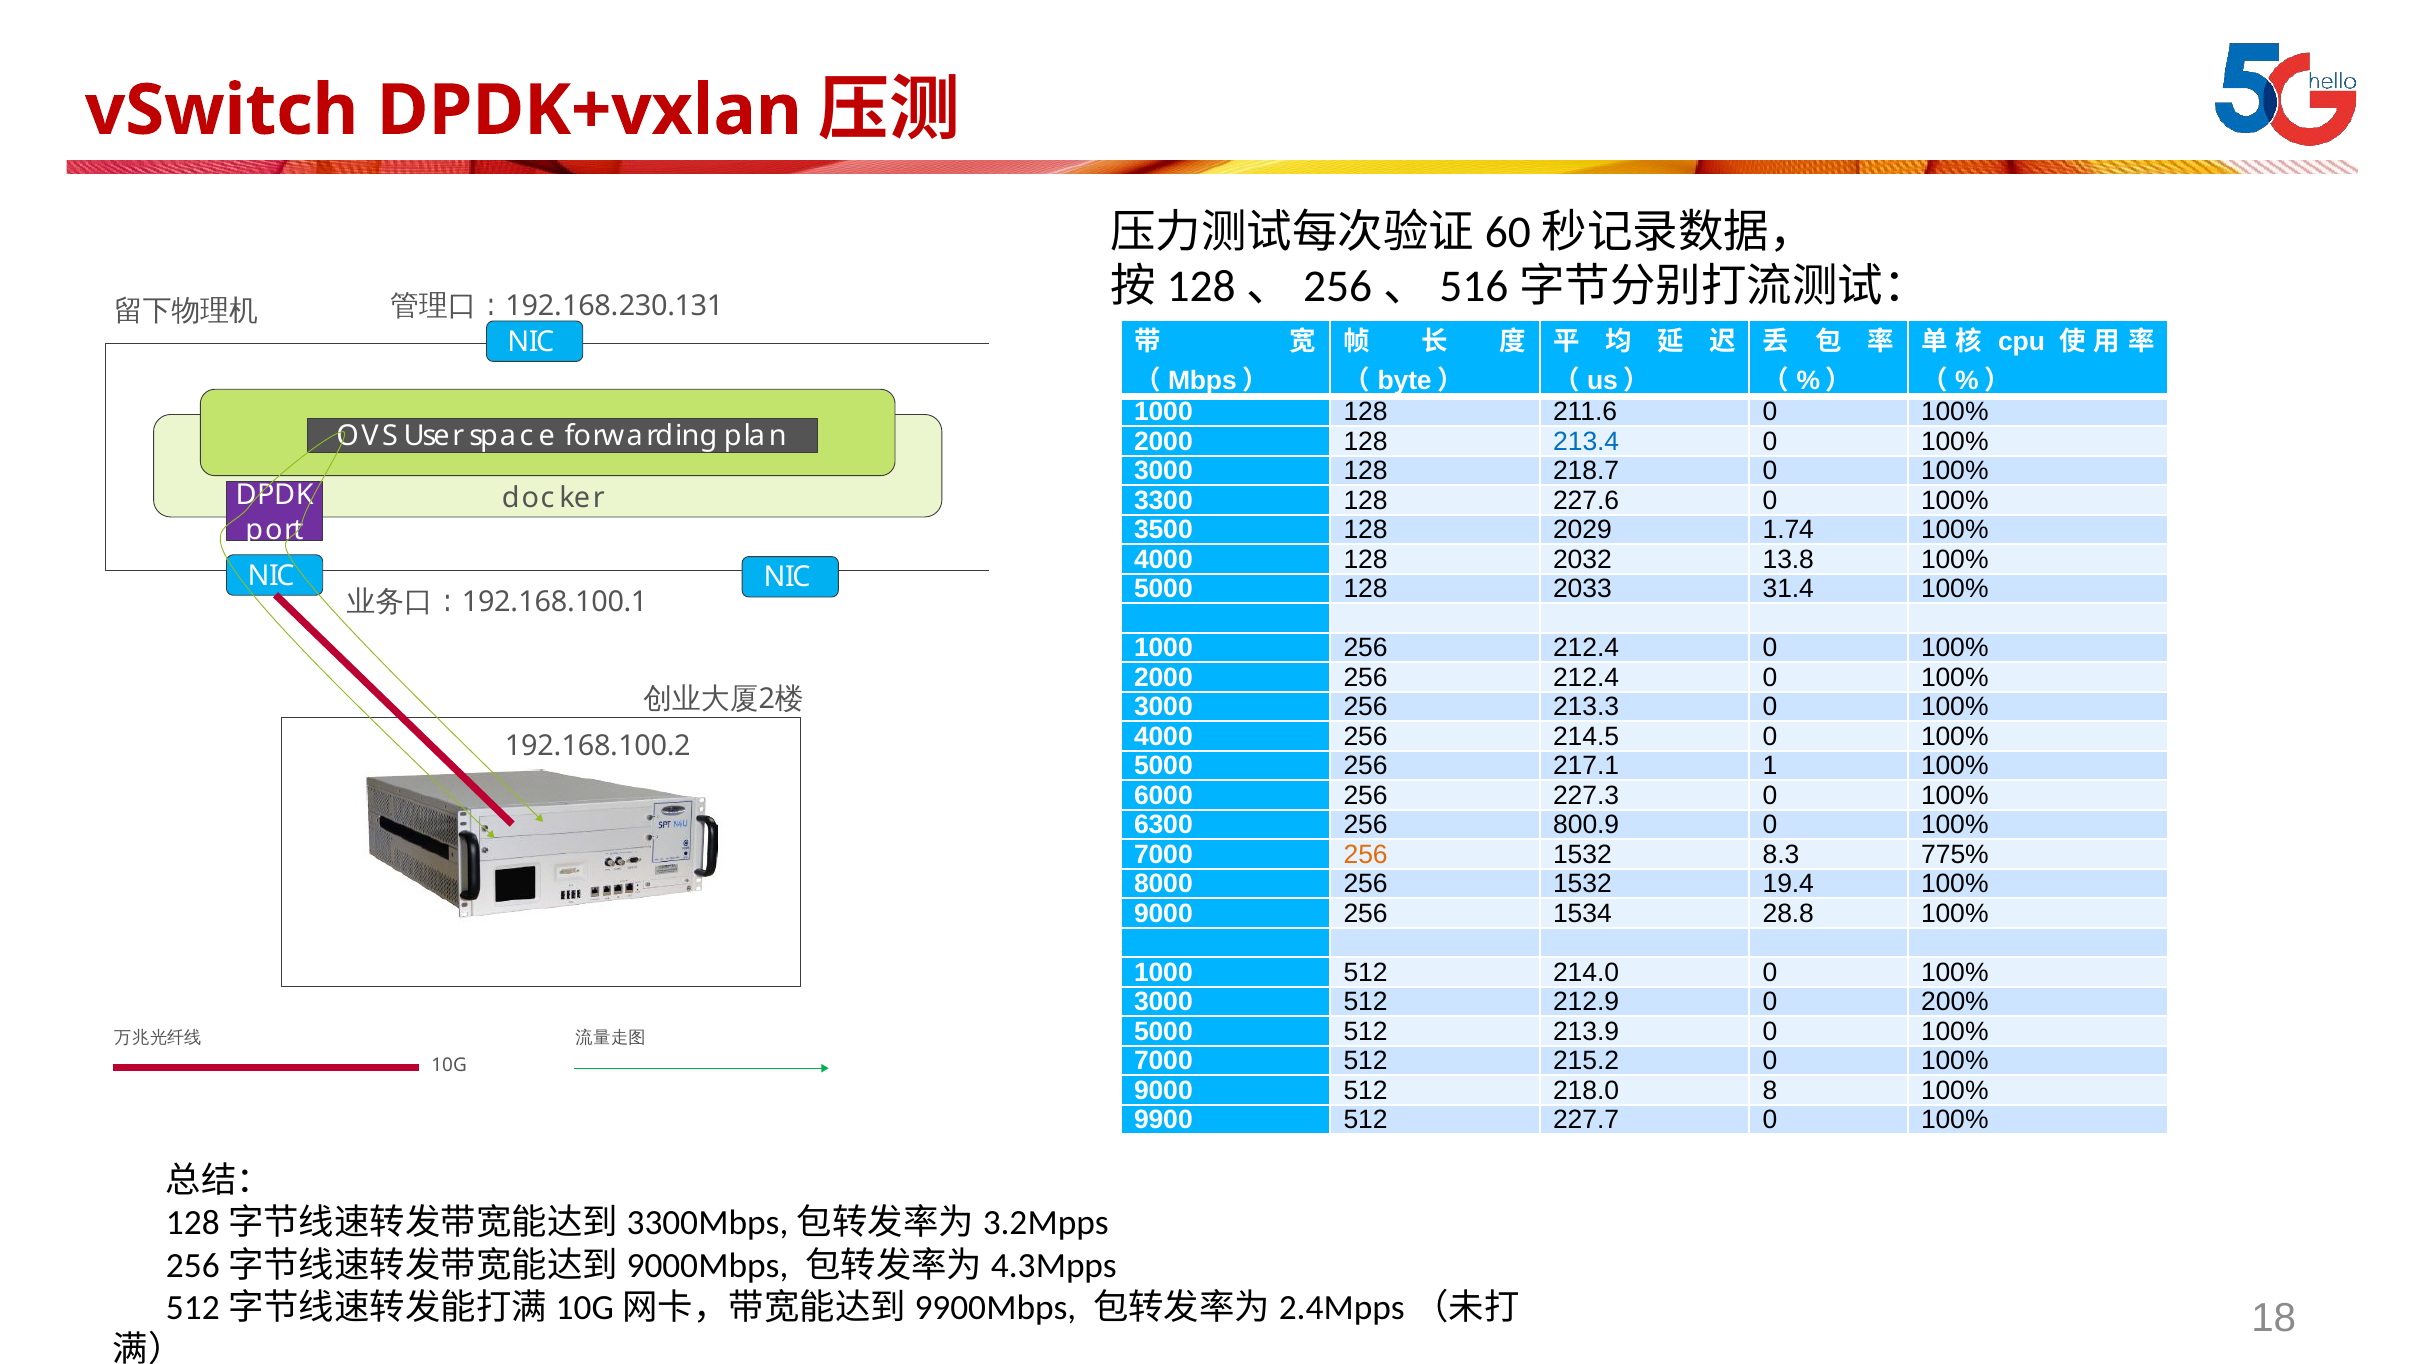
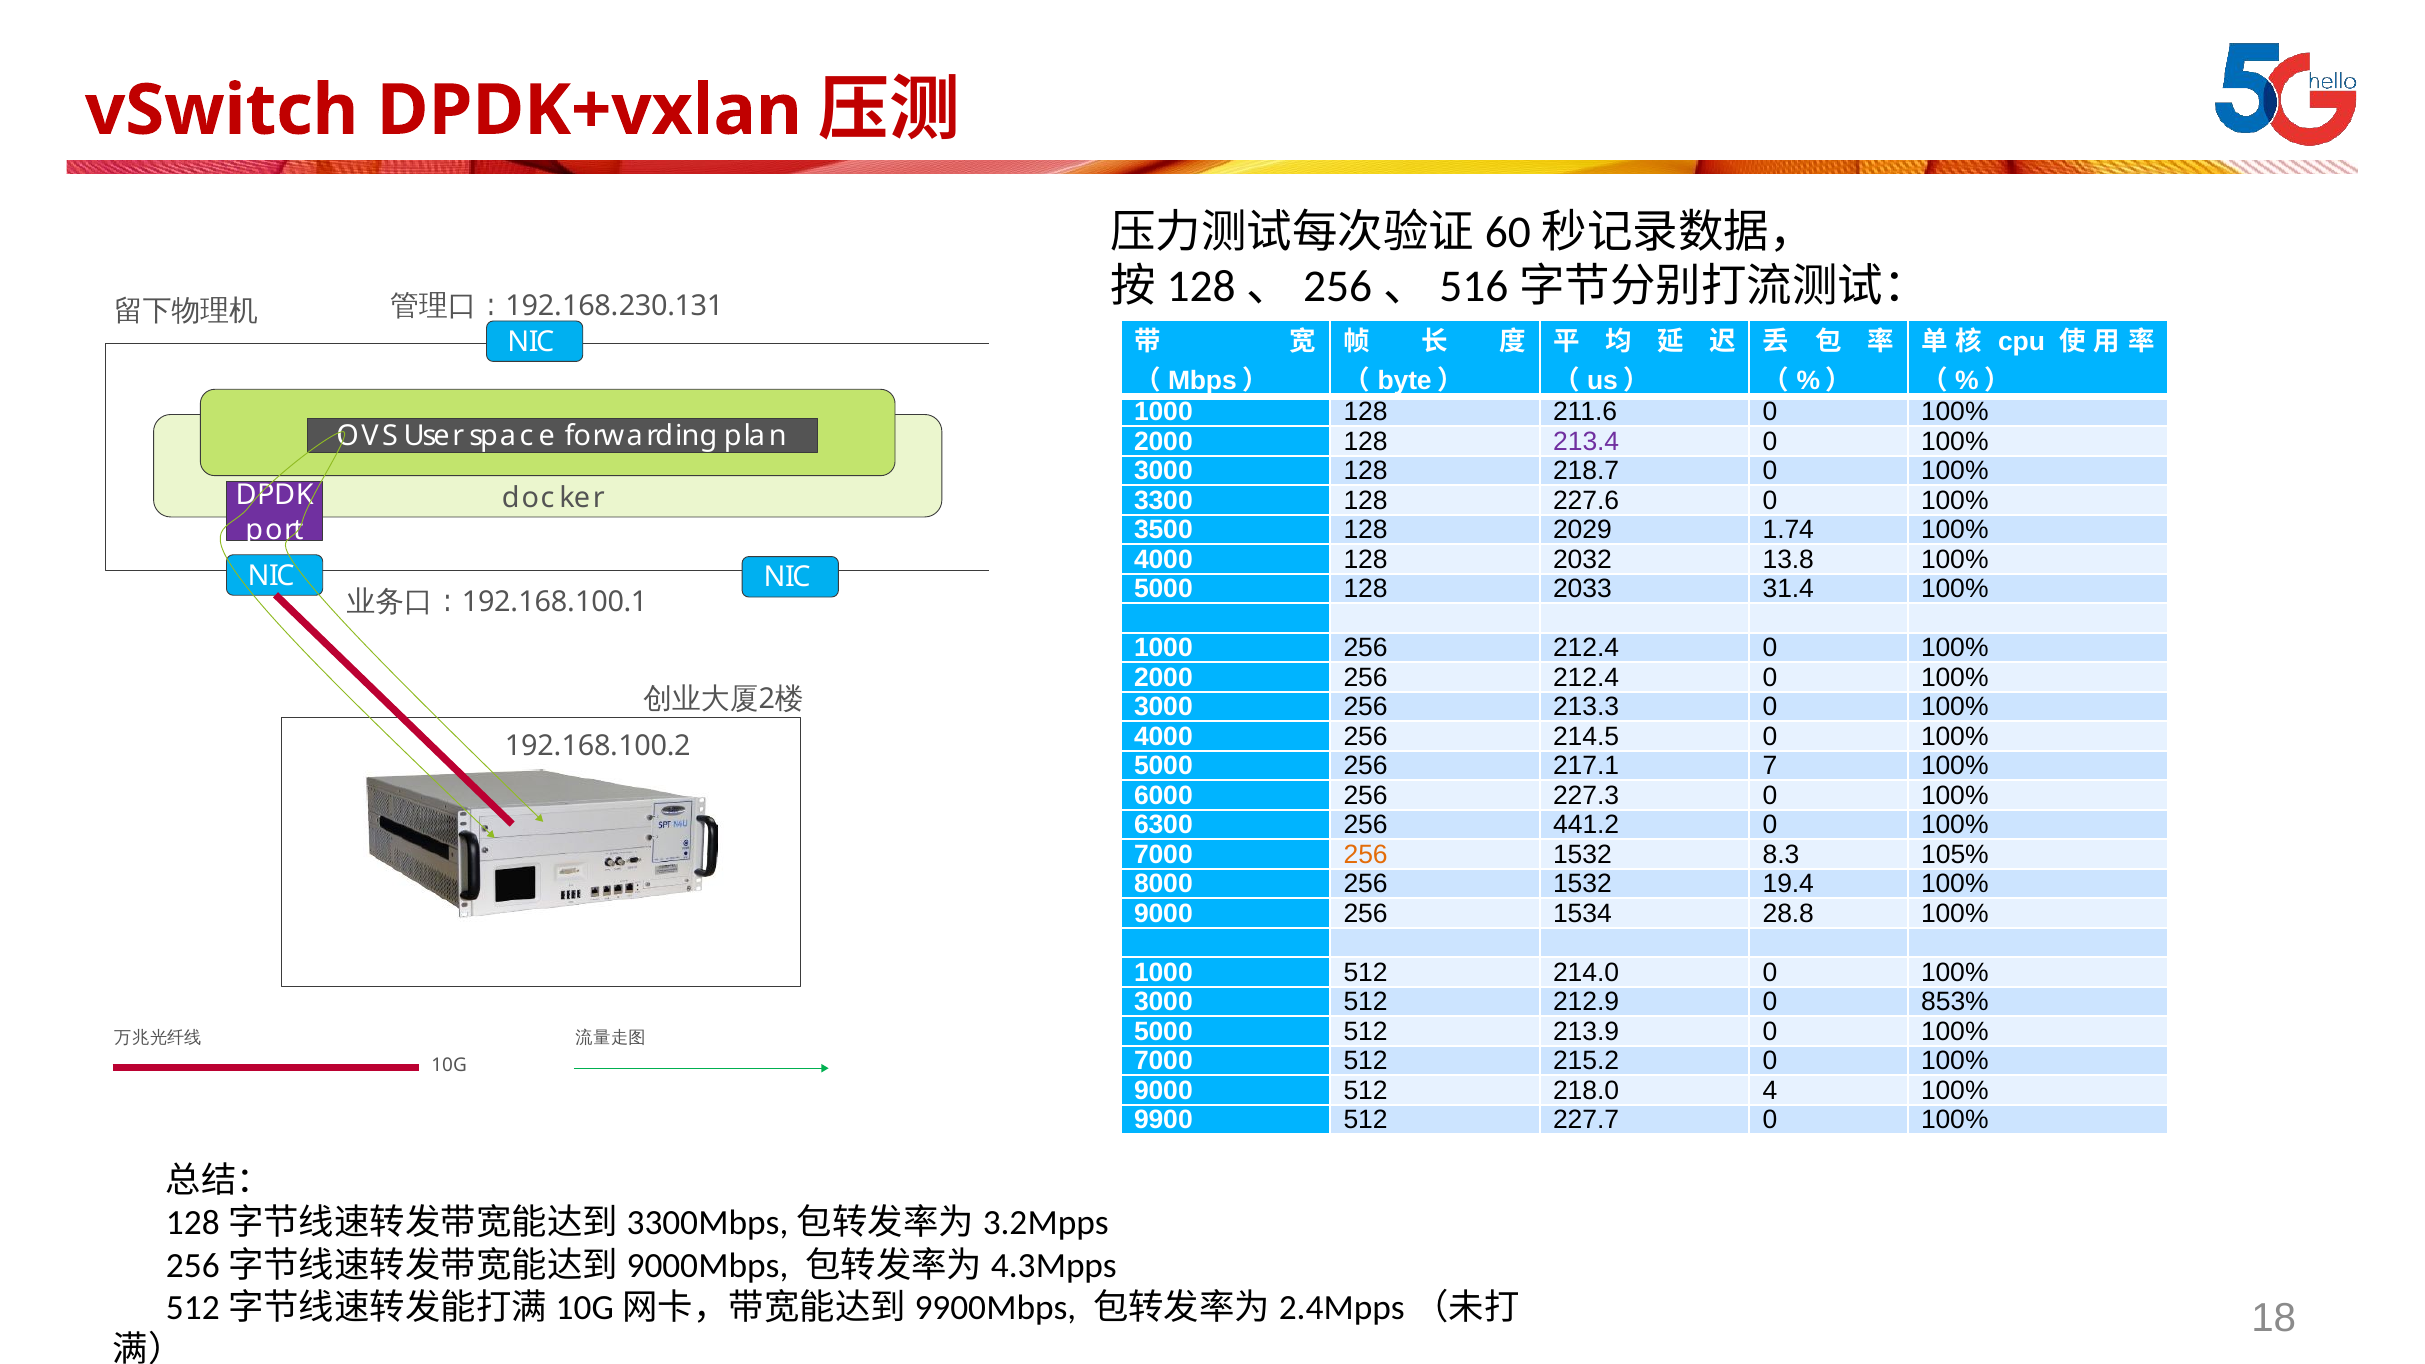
213.4 colour: blue -> purple
1: 1 -> 7
800.9: 800.9 -> 441.2
775%: 775% -> 105%
200%: 200% -> 853%
8: 8 -> 4
